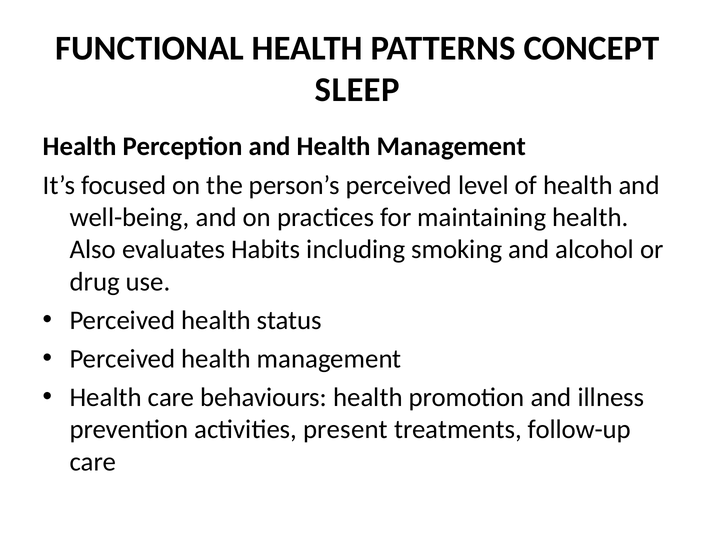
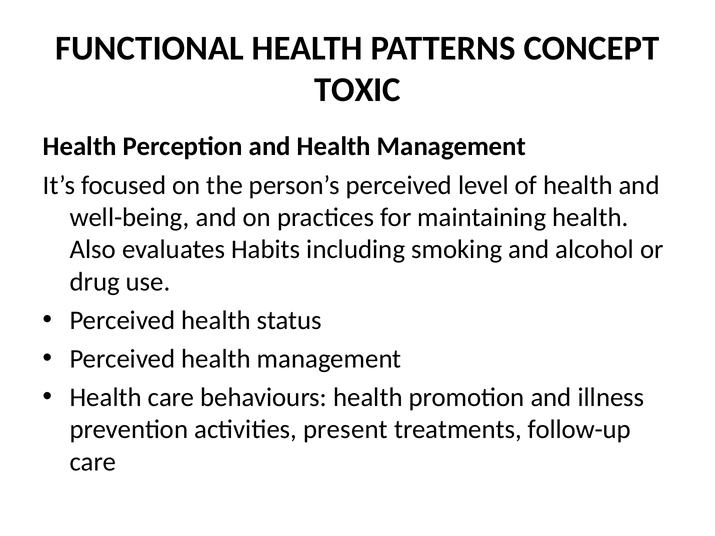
SLEEP: SLEEP -> TOXIC
